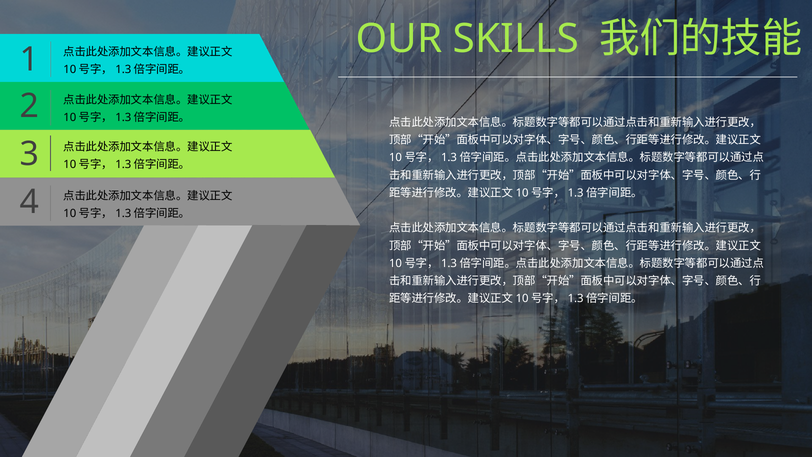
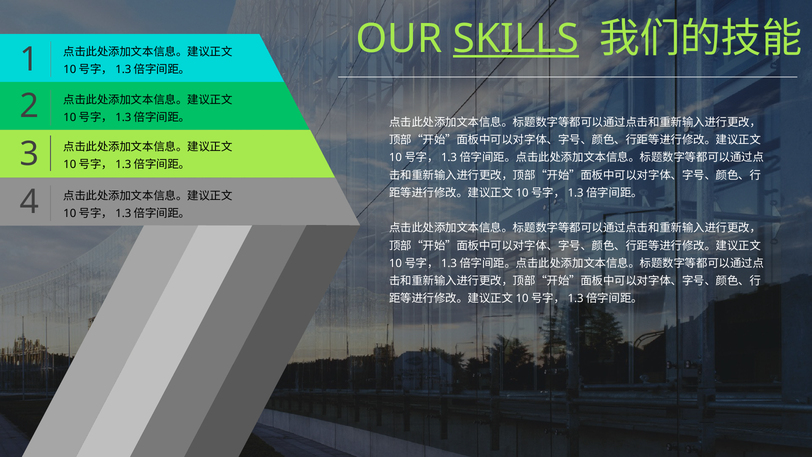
SKILLS underline: none -> present
